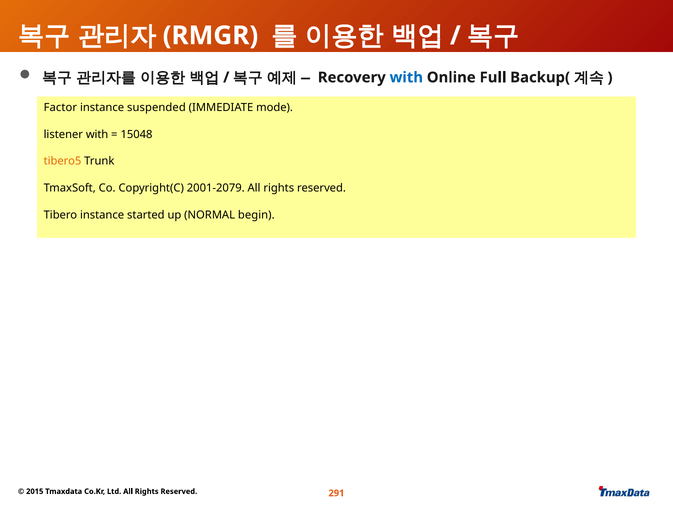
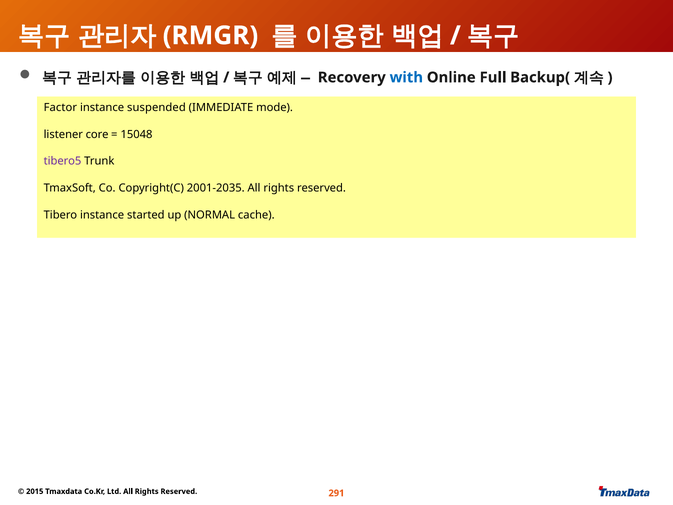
listener with: with -> core
tibero5 colour: orange -> purple
2001-2079: 2001-2079 -> 2001-2035
begin: begin -> cache
